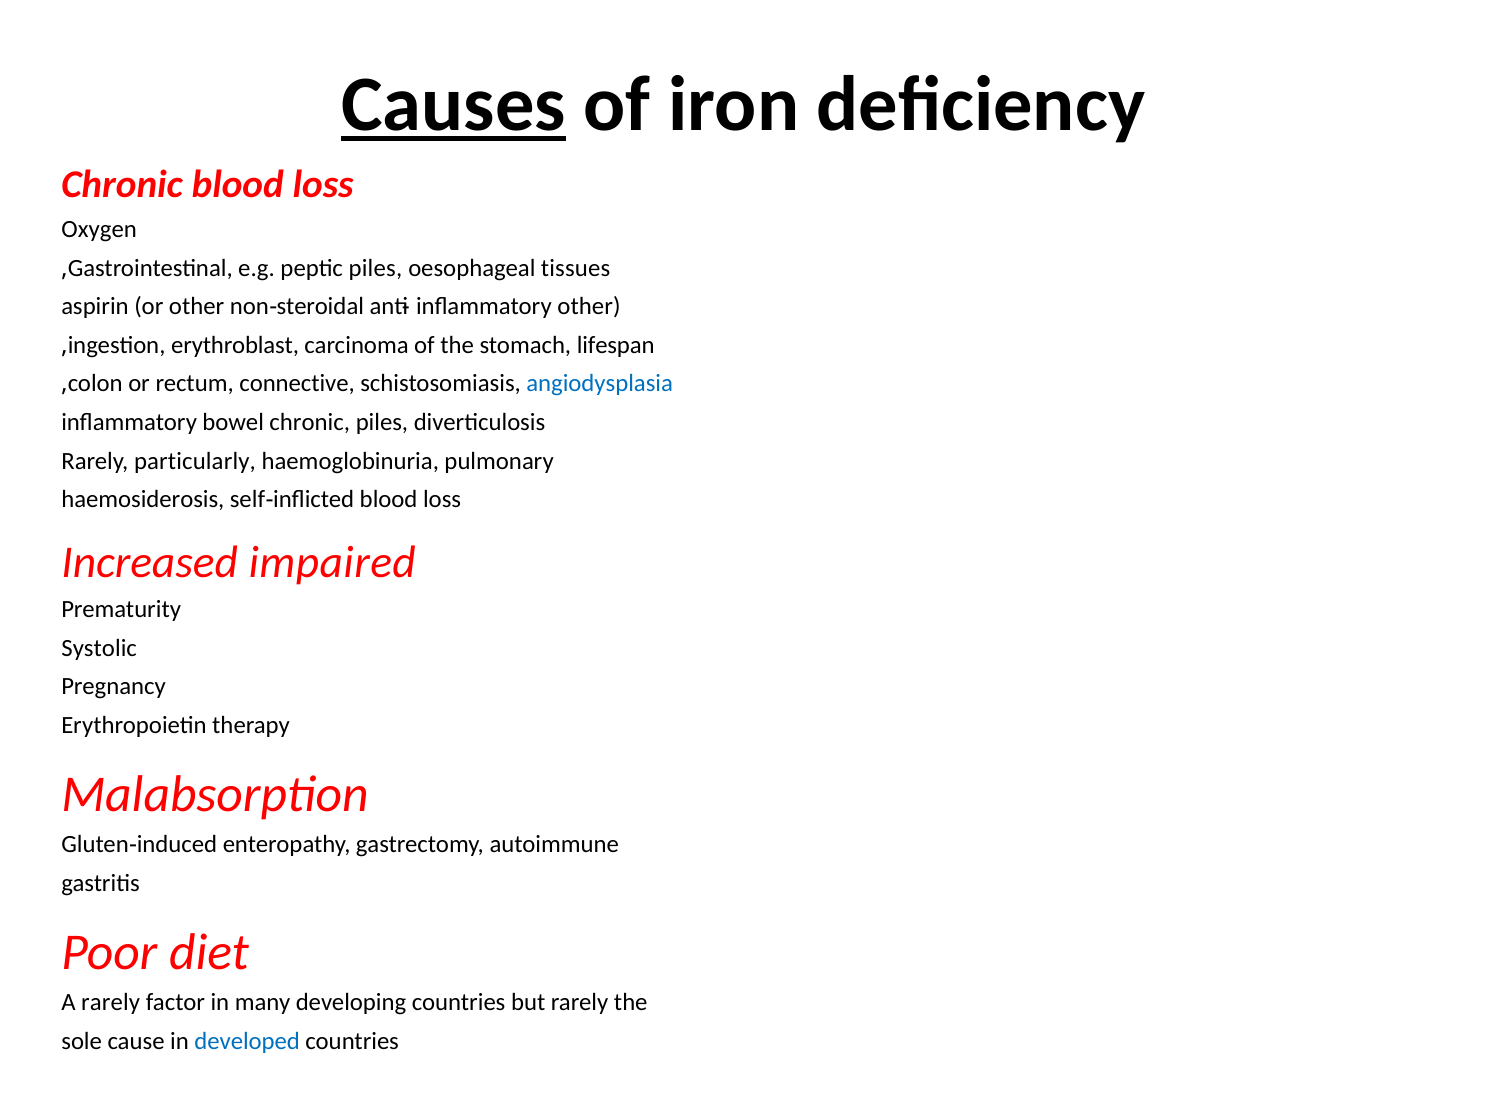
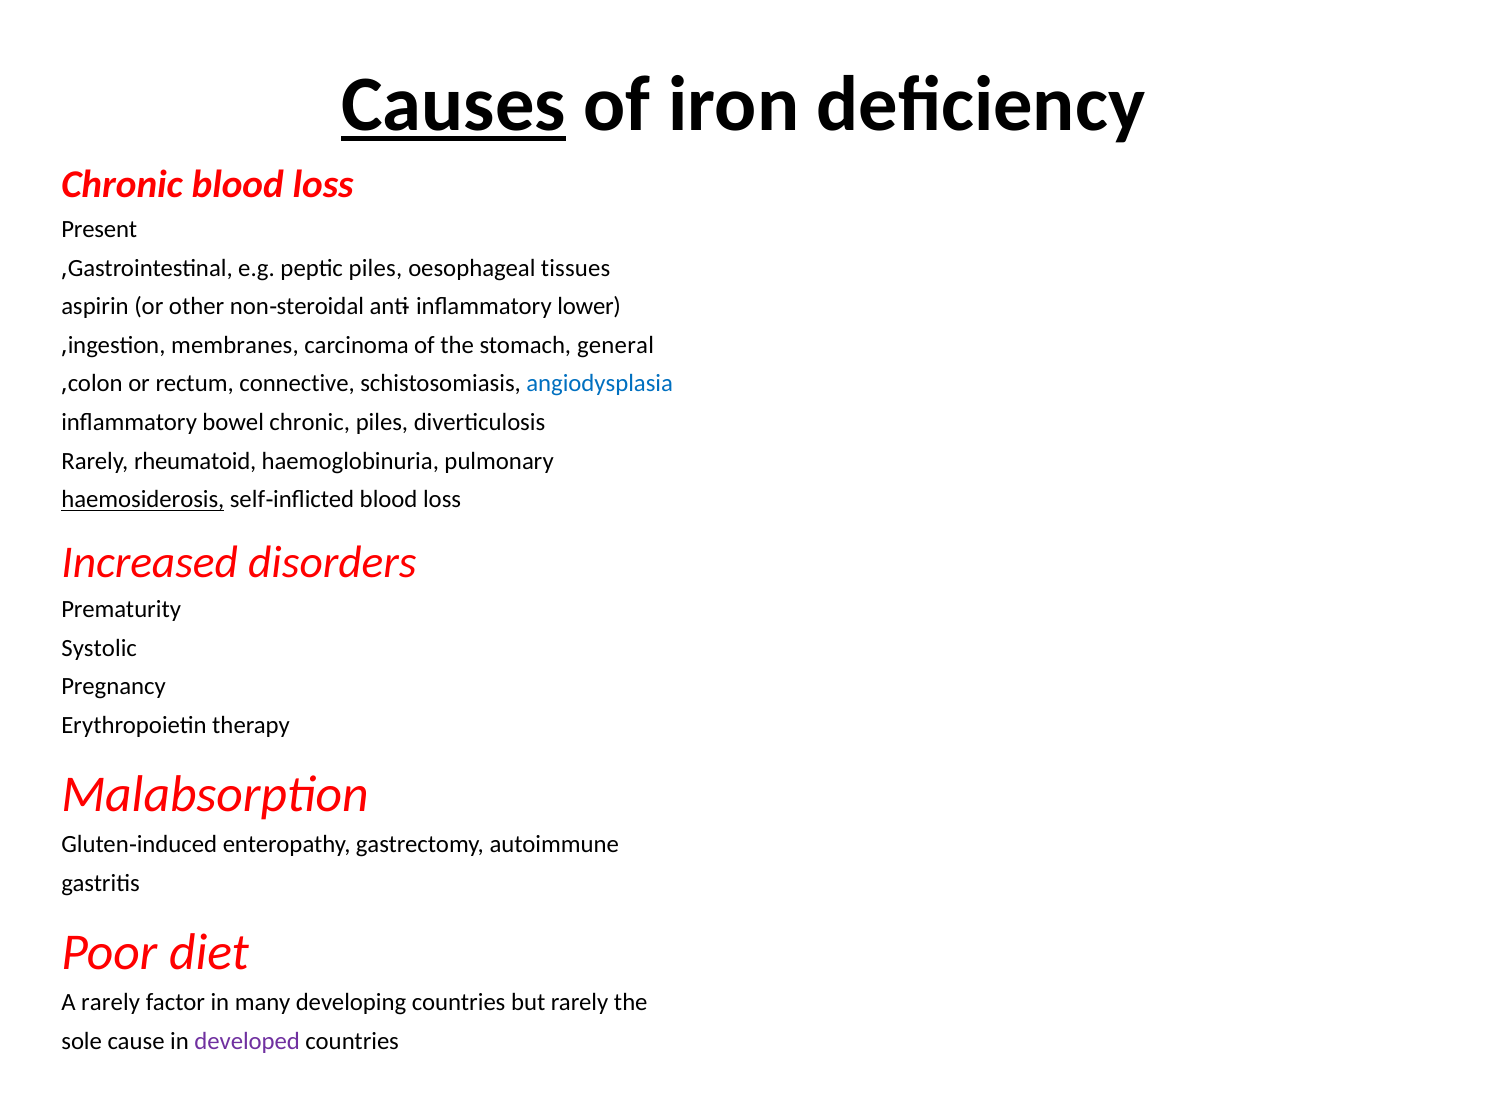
Oxygen: Oxygen -> Present
inflammatory other: other -> lower
erythroblast: erythroblast -> membranes
lifespan: lifespan -> general
particularly: particularly -> rheumatoid
haemosiderosis underline: none -> present
impaired: impaired -> disorders
developed colour: blue -> purple
